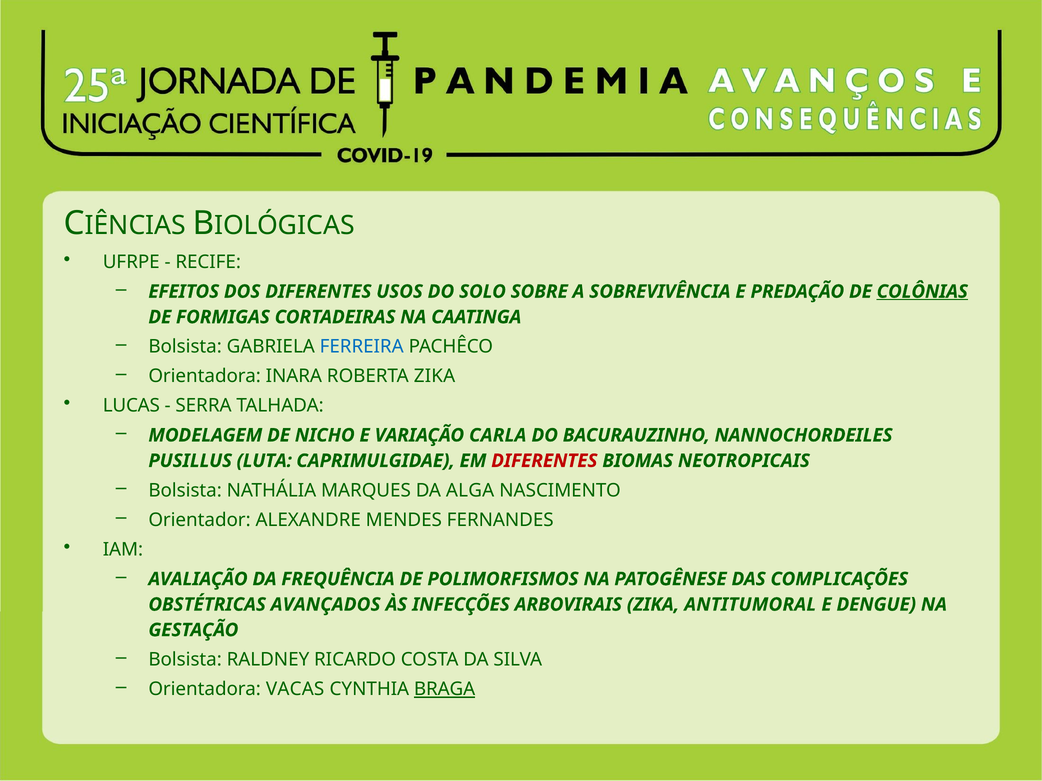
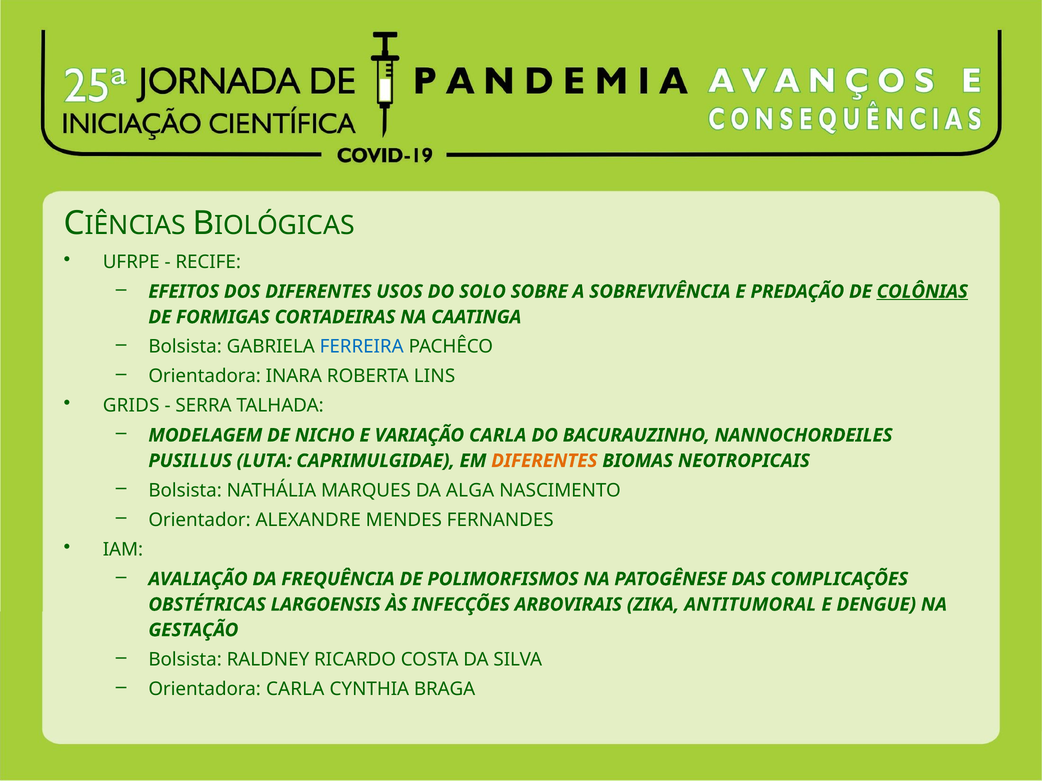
ROBERTA ZIKA: ZIKA -> LINS
LUCAS: LUCAS -> GRIDS
DIFERENTES at (544, 461) colour: red -> orange
AVANÇADOS: AVANÇADOS -> LARGOENSIS
Orientadora VACAS: VACAS -> CARLA
BRAGA underline: present -> none
